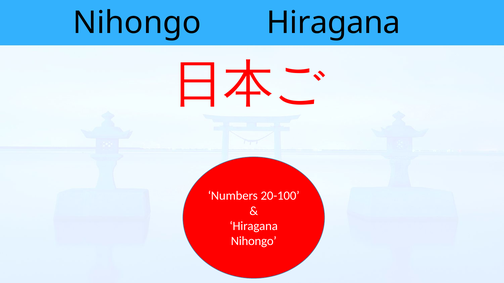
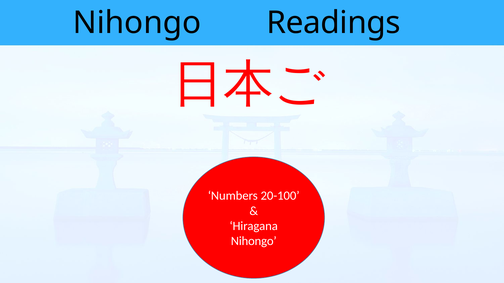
Nihongo Hiragana: Hiragana -> Readings
